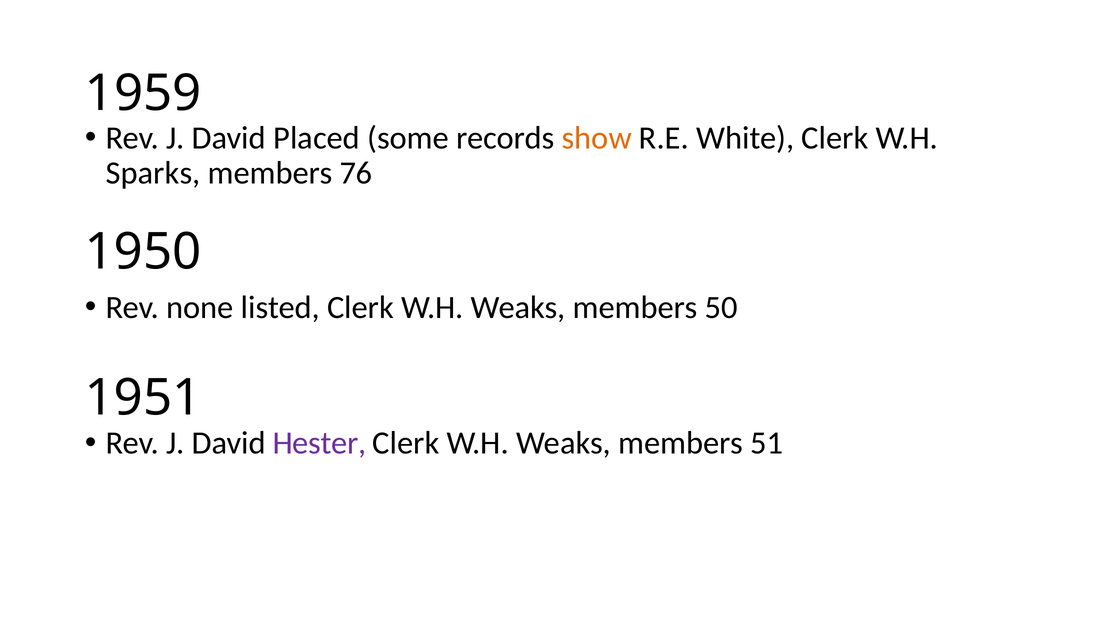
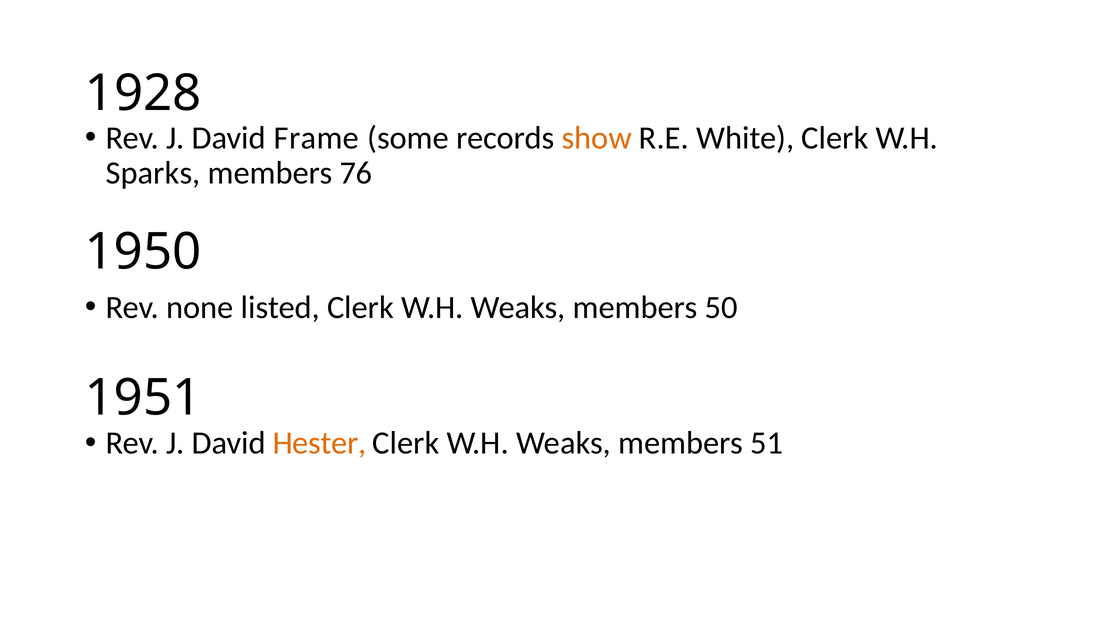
1959: 1959 -> 1928
Placed: Placed -> Frame
Hester colour: purple -> orange
